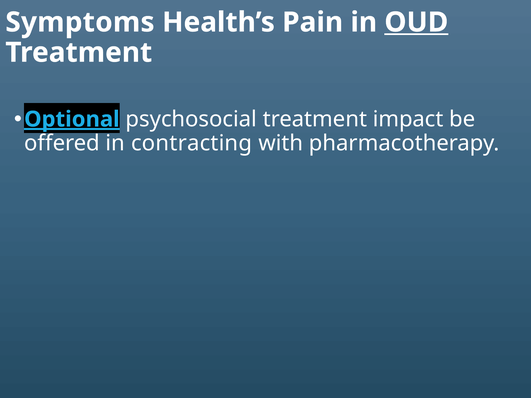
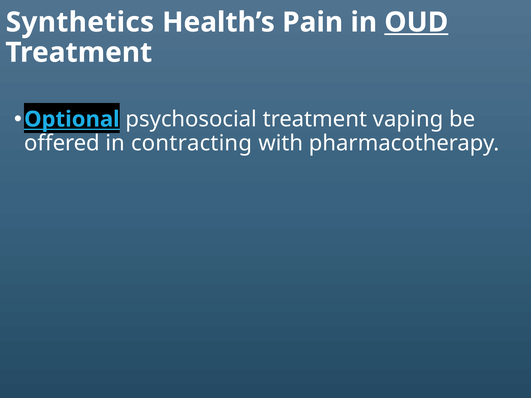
Symptoms: Symptoms -> Synthetics
Optional underline: present -> none
impact: impact -> vaping
